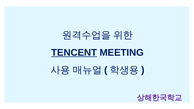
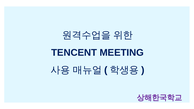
TENCENT underline: present -> none
